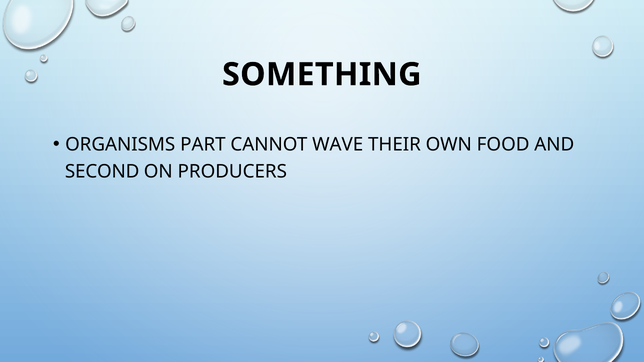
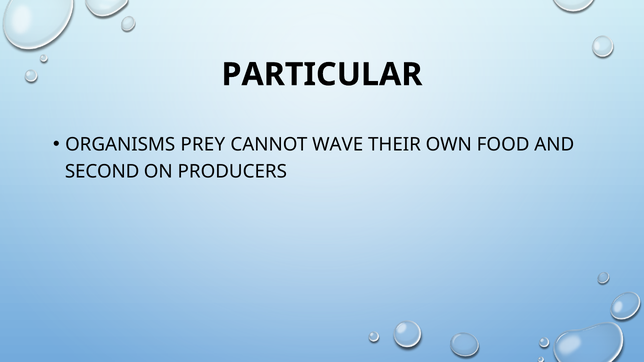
SOMETHING: SOMETHING -> PARTICULAR
PART: PART -> PREY
